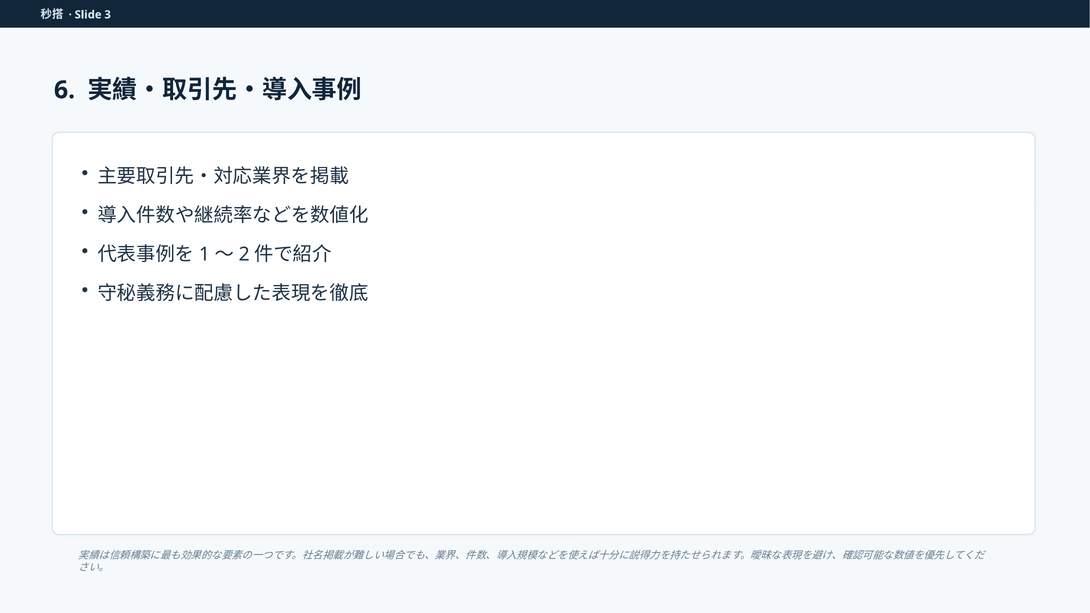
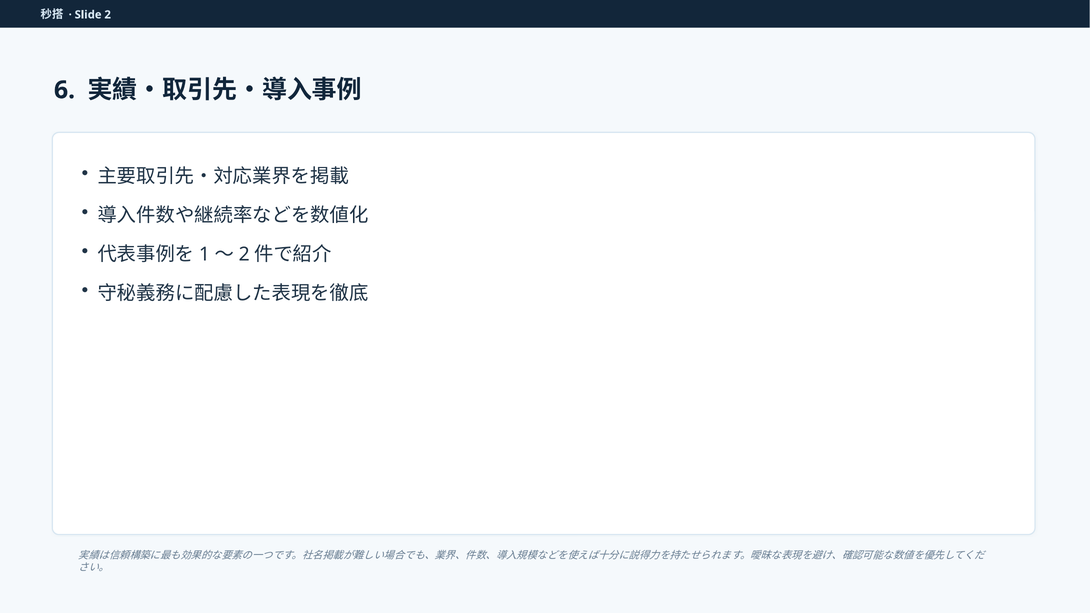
3: 3 -> 2
